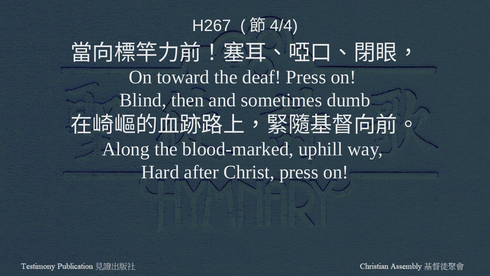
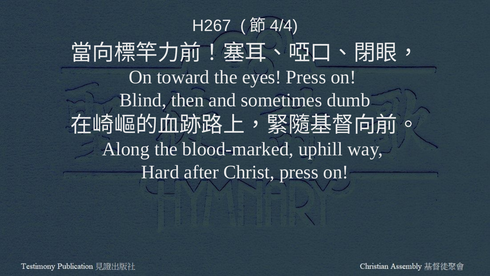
deaf: deaf -> eyes
